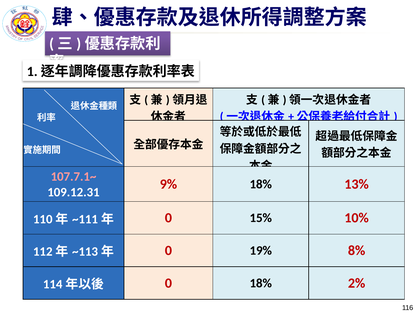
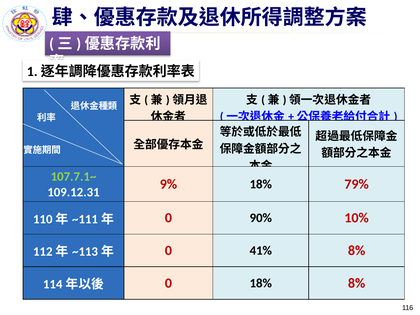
107.7.1~ colour: pink -> light green
13%: 13% -> 79%
15%: 15% -> 90%
19%: 19% -> 41%
18% 2%: 2% -> 8%
